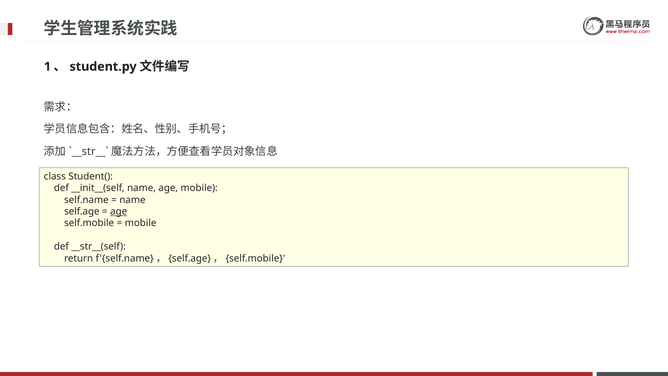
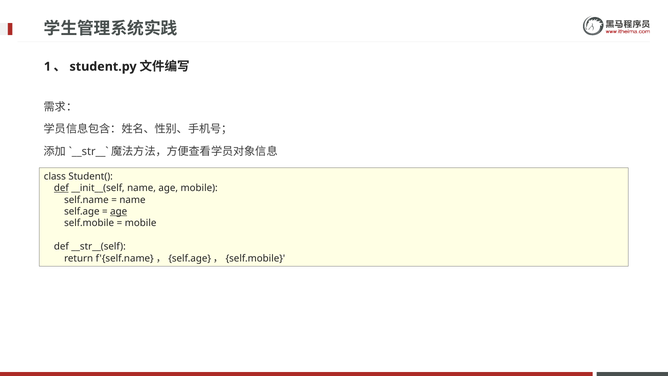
def at (61, 188) underline: none -> present
